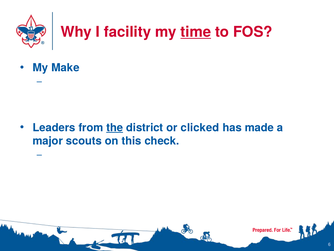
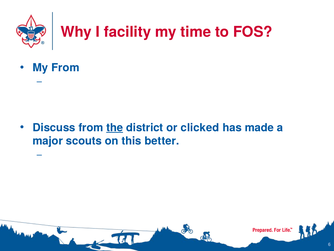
time underline: present -> none
My Make: Make -> From
Leaders: Leaders -> Discuss
check: check -> better
